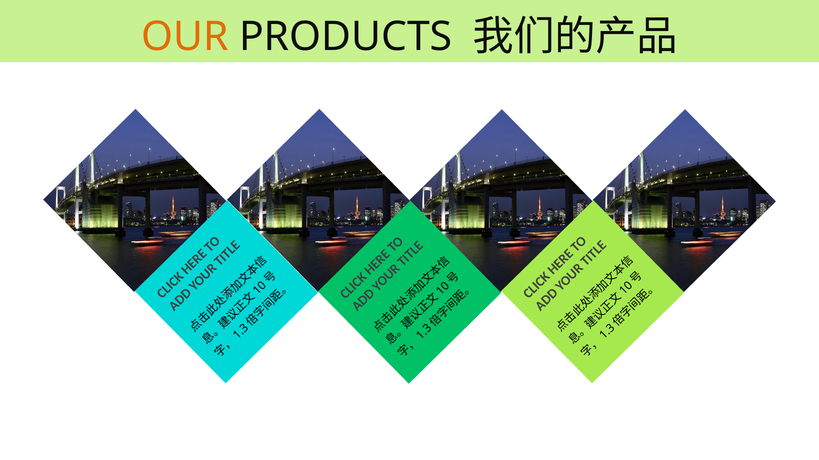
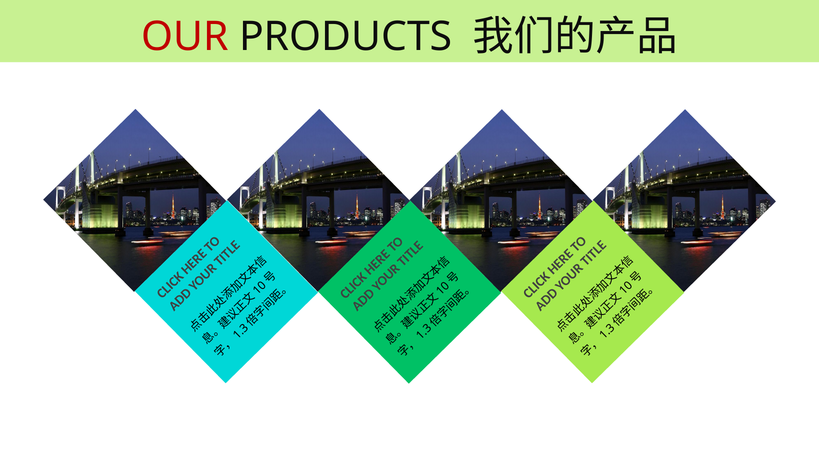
OUR colour: orange -> red
